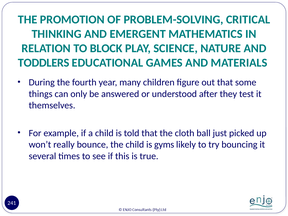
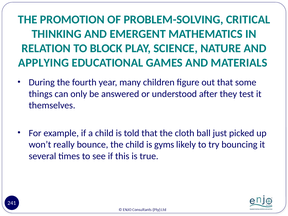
TODDLERS: TODDLERS -> APPLYING
